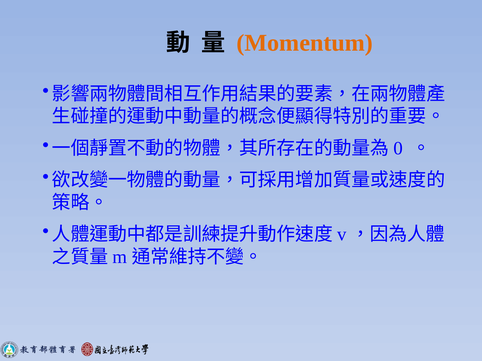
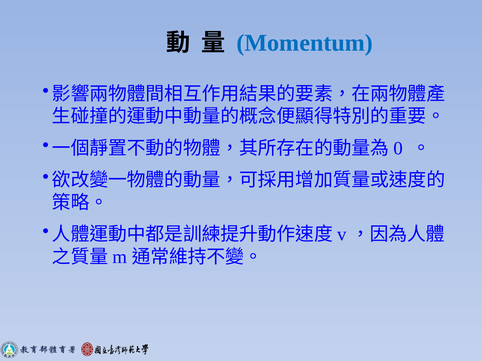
Momentum colour: orange -> blue
